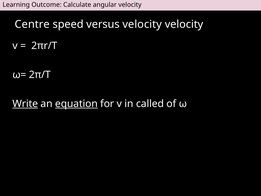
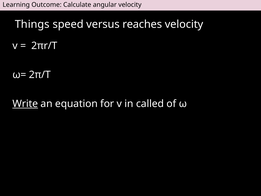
Centre: Centre -> Things
versus velocity: velocity -> reaches
equation underline: present -> none
